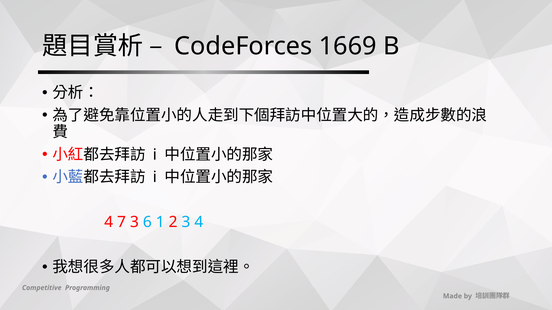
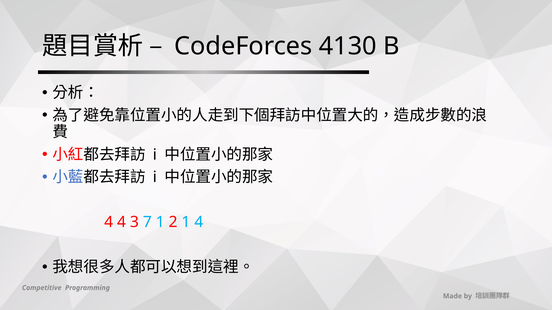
1669: 1669 -> 4130
4 7: 7 -> 4
6: 6 -> 7
2 3: 3 -> 1
